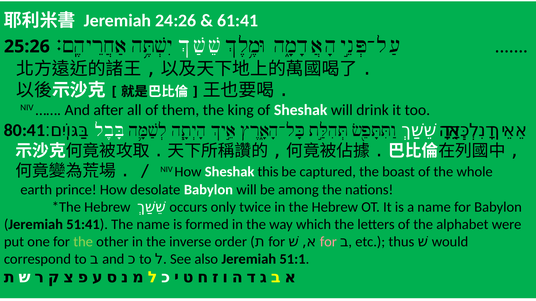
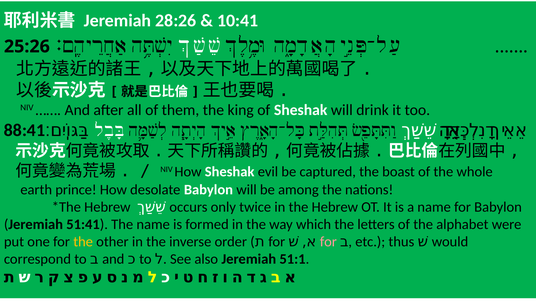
24:26: 24:26 -> 28:26
61:41: 61:41 -> 10:41
80:41: 80:41 -> 88:41
this: this -> evil
the at (83, 242) colour: light green -> yellow
